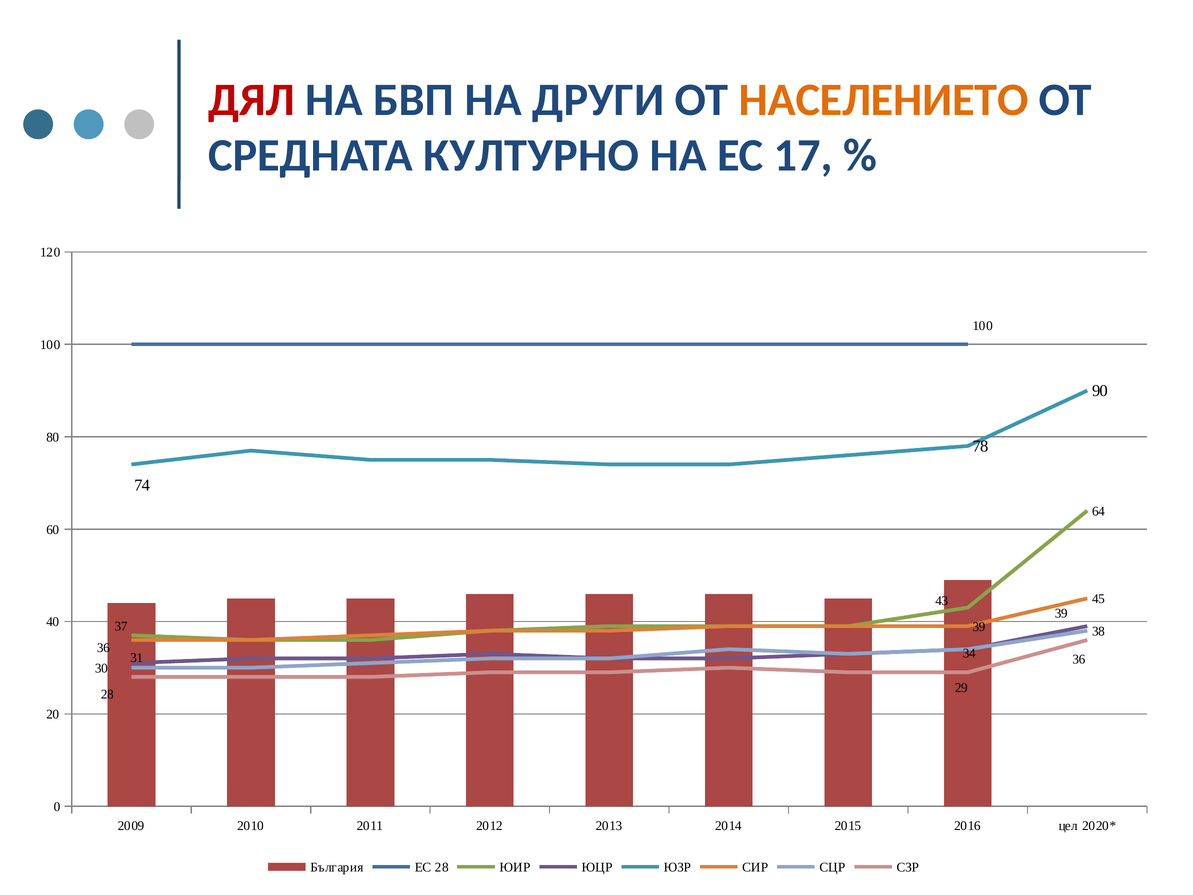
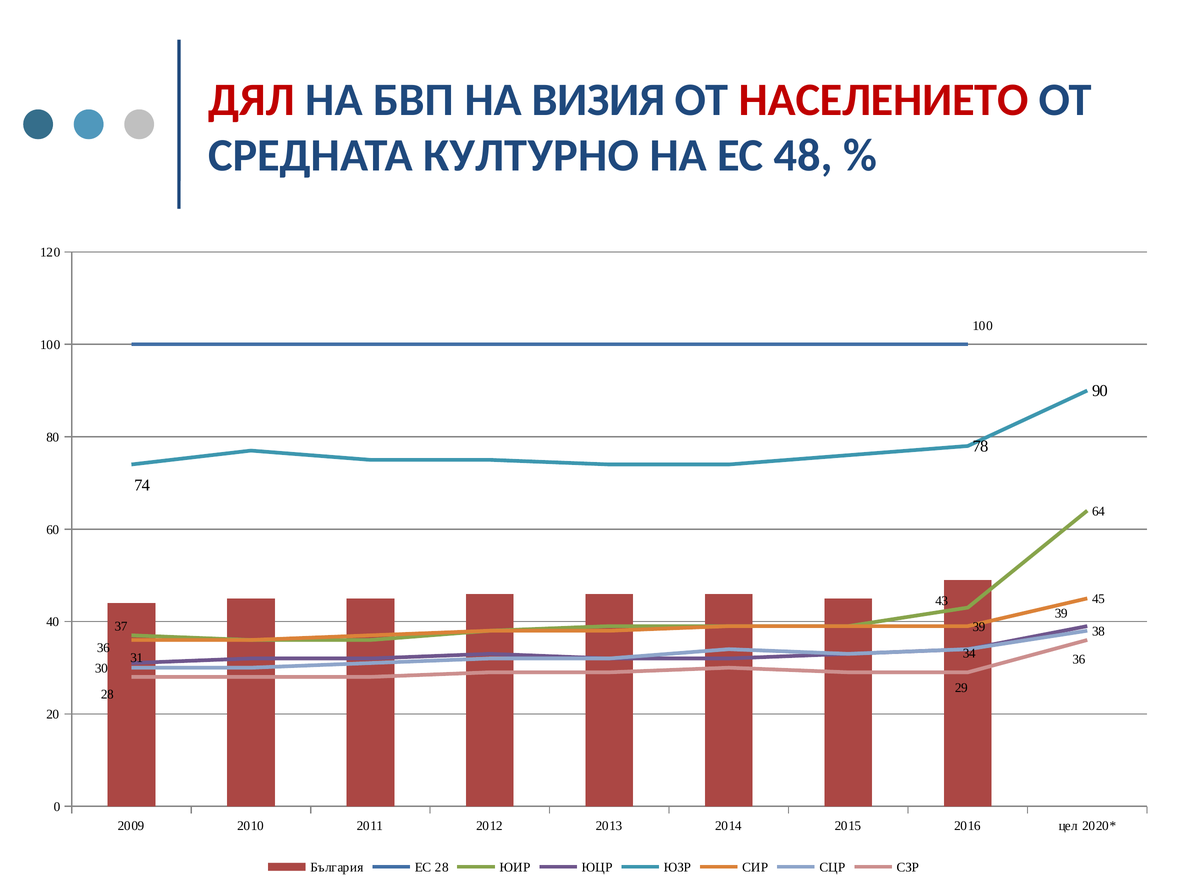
ДРУГИ: ДРУГИ -> ВИЗИЯ
НАСЕЛЕНИЕТО colour: orange -> red
17: 17 -> 48
